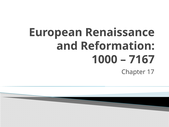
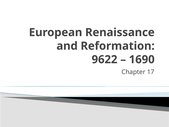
1000: 1000 -> 9622
7167: 7167 -> 1690
